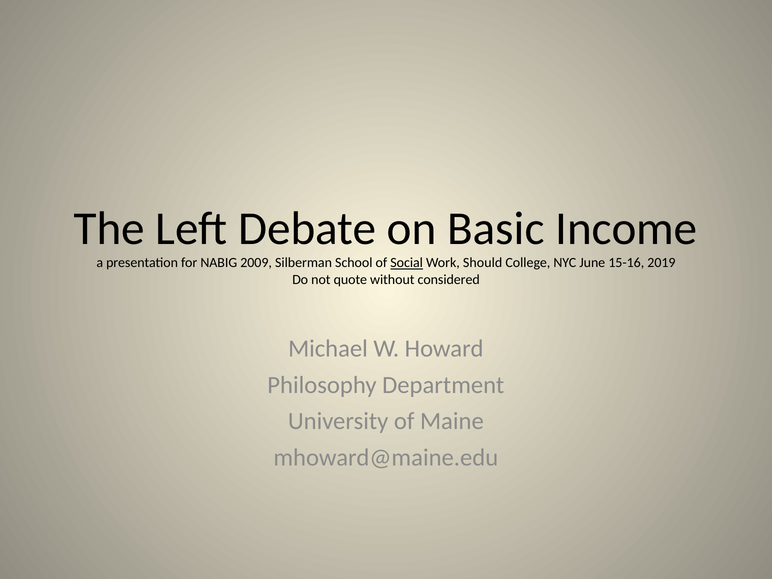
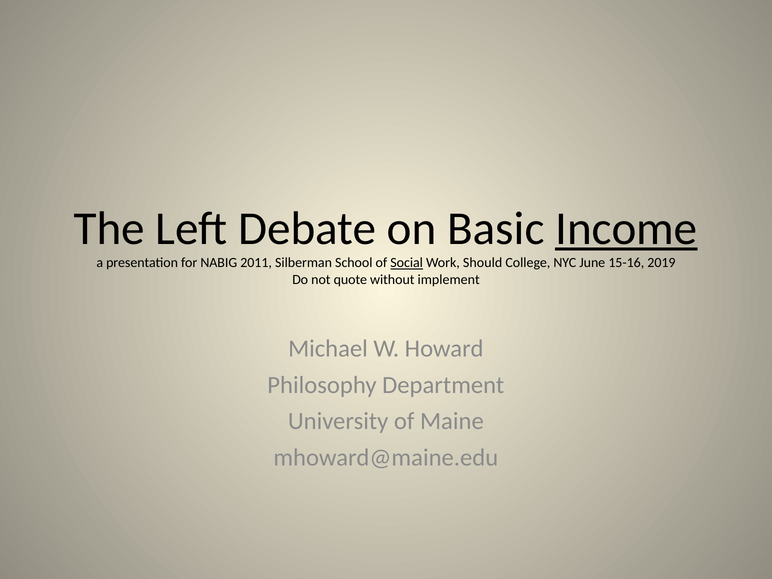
Income underline: none -> present
2009: 2009 -> 2011
considered: considered -> implement
